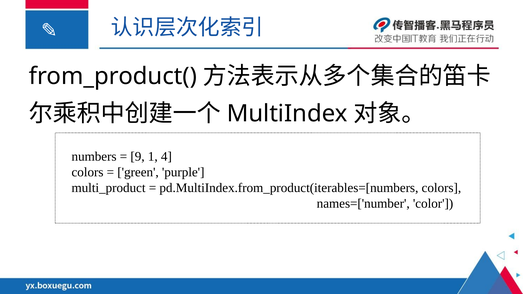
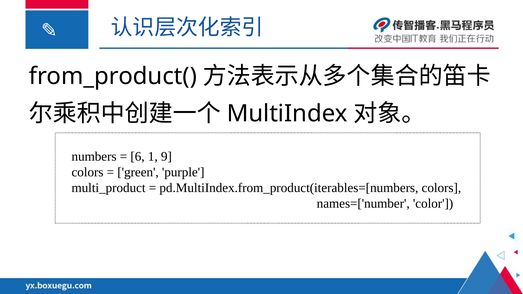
9: 9 -> 6
4: 4 -> 9
